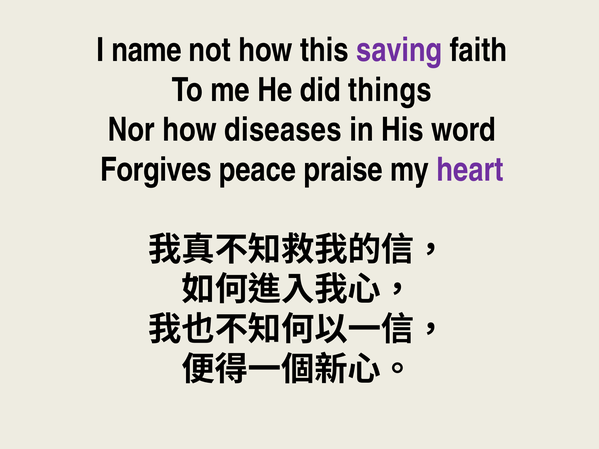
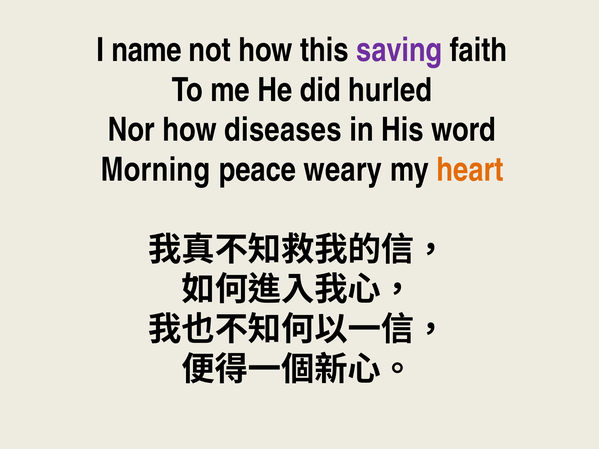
things: things -> hurled
Forgives: Forgives -> Morning
praise: praise -> weary
heart colour: purple -> orange
